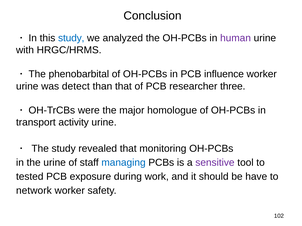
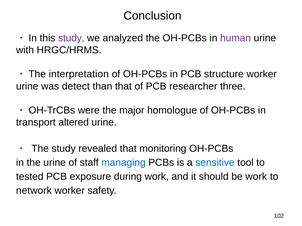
study at (71, 38) colour: blue -> purple
phenobarbital: phenobarbital -> interpretation
influence: influence -> structure
activity: activity -> altered
sensitive colour: purple -> blue
be have: have -> work
